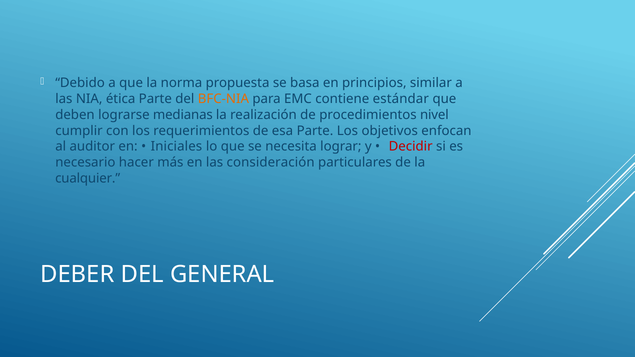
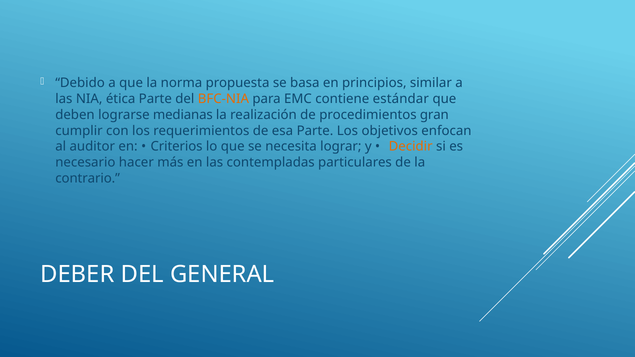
nivel: nivel -> gran
Iniciales: Iniciales -> Criterios
Decidir colour: red -> orange
consideración: consideración -> contempladas
cualquier: cualquier -> contrario
